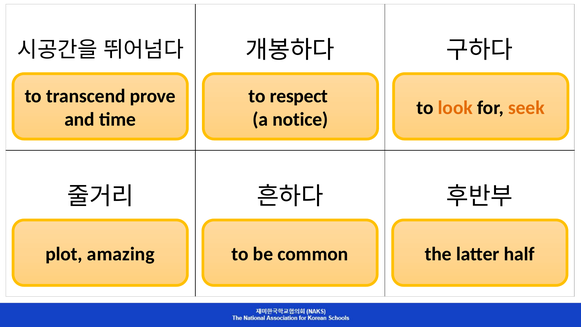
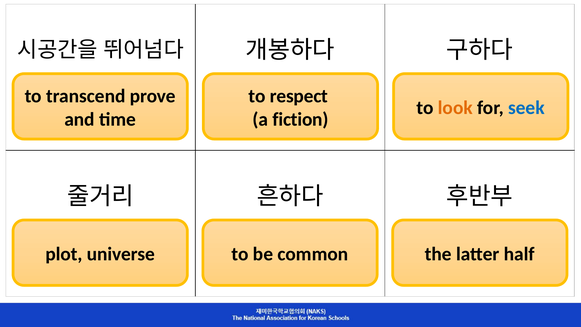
seek colour: orange -> blue
notice: notice -> fiction
amazing: amazing -> universe
